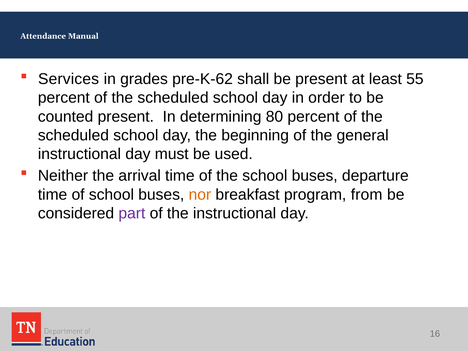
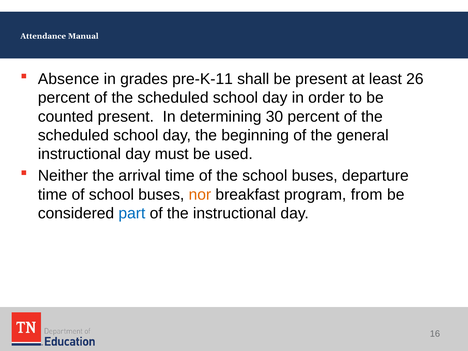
Services: Services -> Absence
pre-K-62: pre-K-62 -> pre-K-11
55: 55 -> 26
80: 80 -> 30
part colour: purple -> blue
